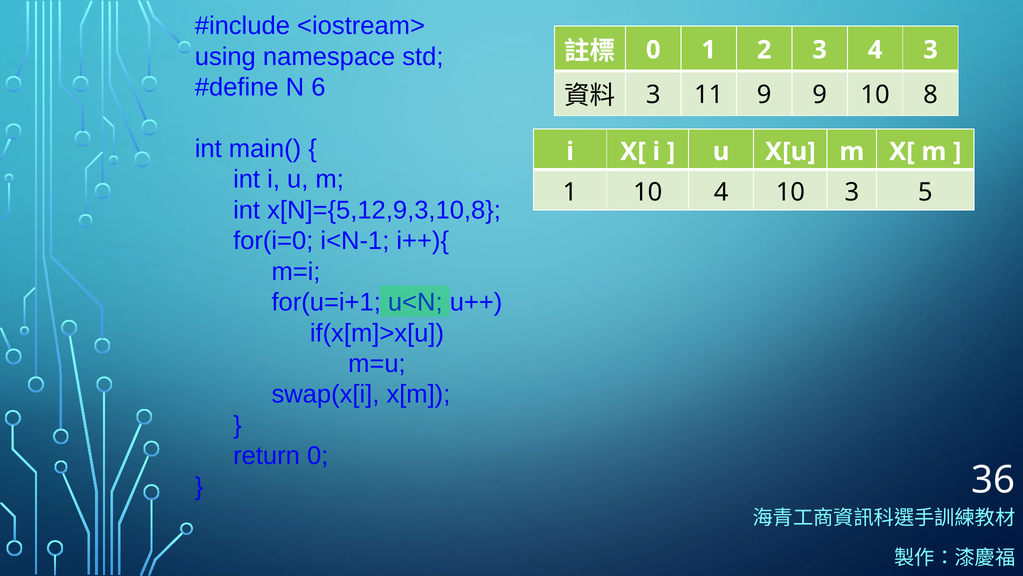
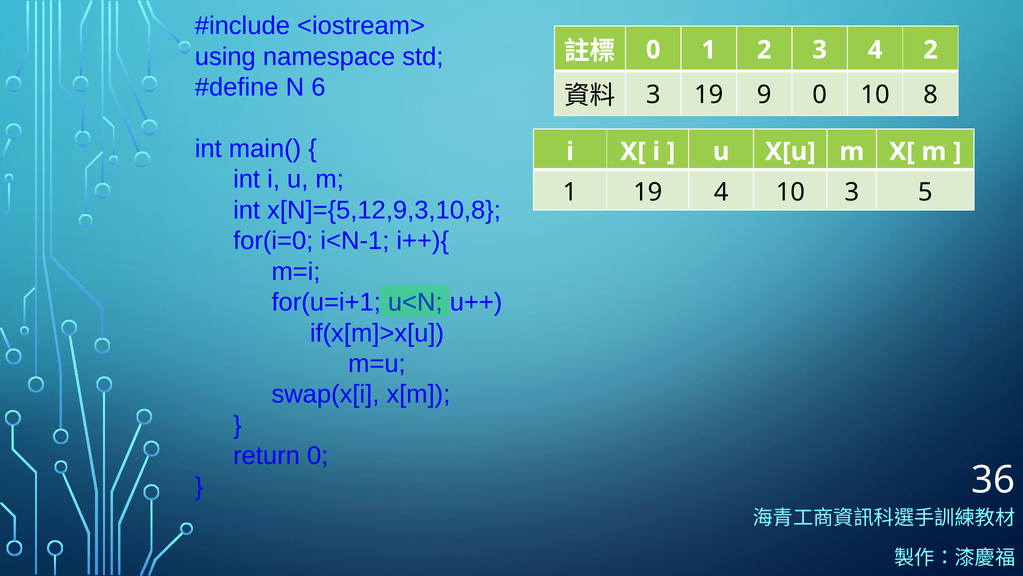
4 3: 3 -> 2
3 11: 11 -> 19
9 9: 9 -> 0
1 10: 10 -> 19
